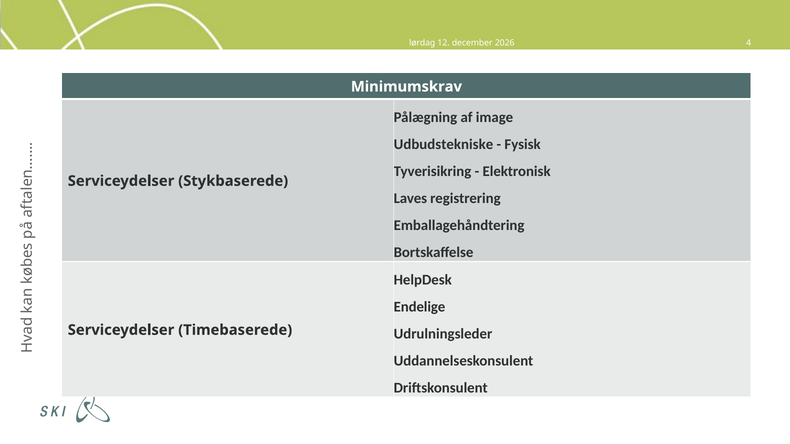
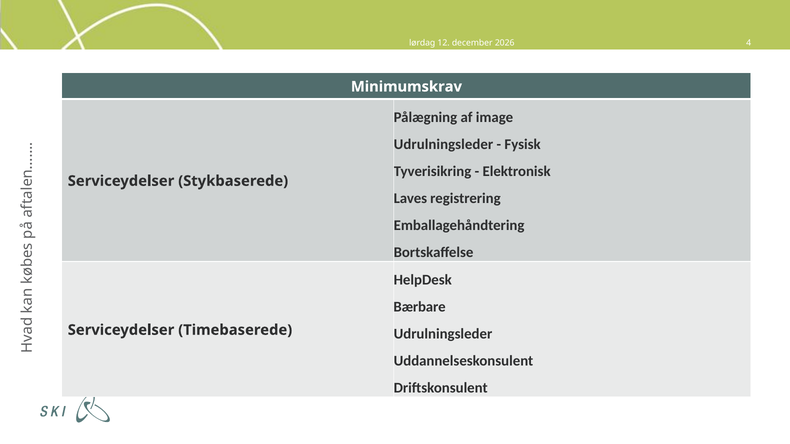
Udbudstekniske at (443, 144): Udbudstekniske -> Udrulningsleder
Endelige: Endelige -> Bærbare
